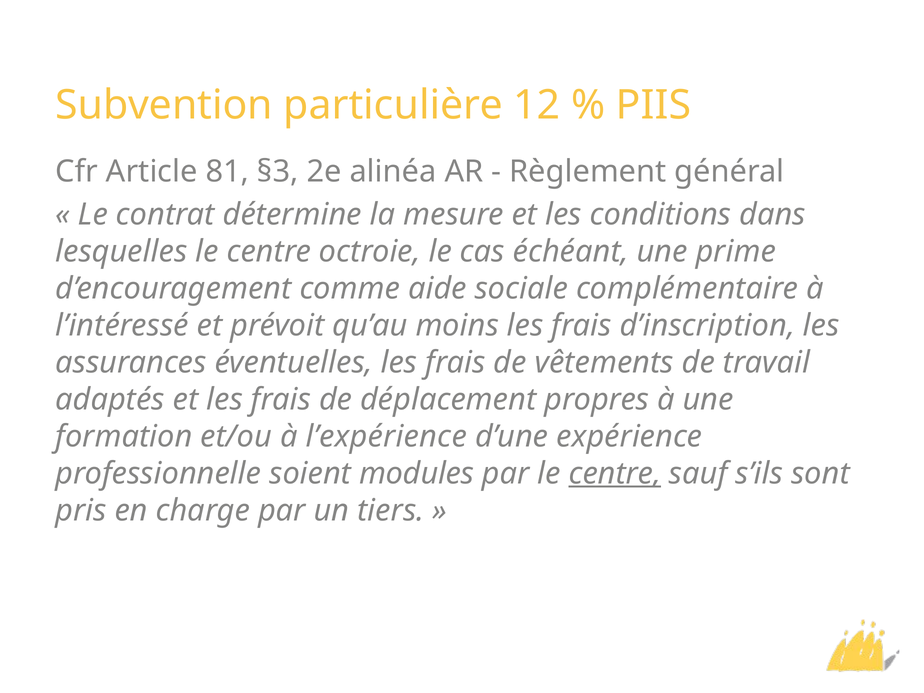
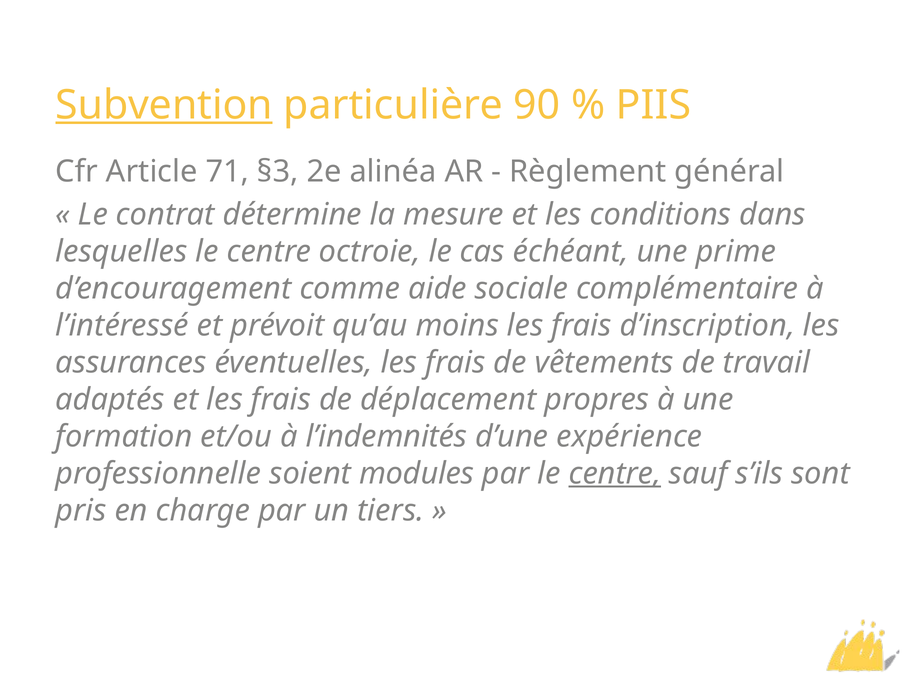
Subvention underline: none -> present
12: 12 -> 90
81: 81 -> 71
l’expérience: l’expérience -> l’indemnités
